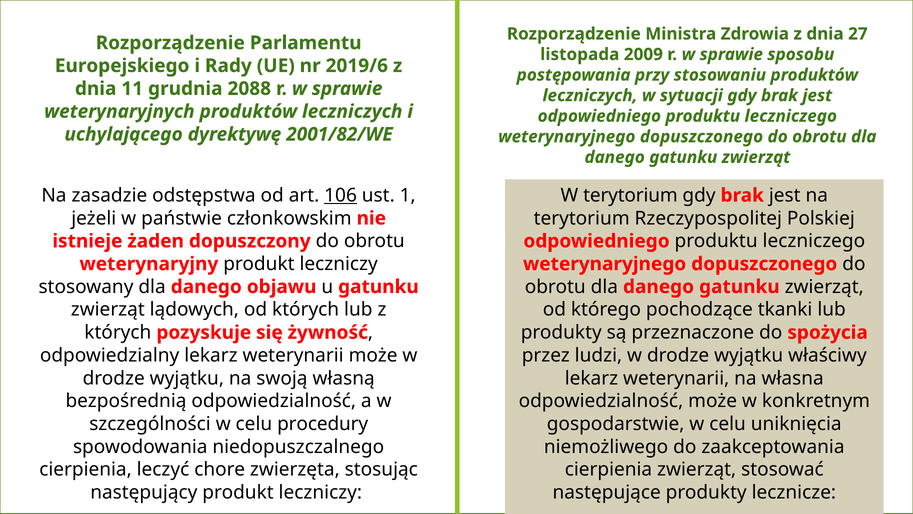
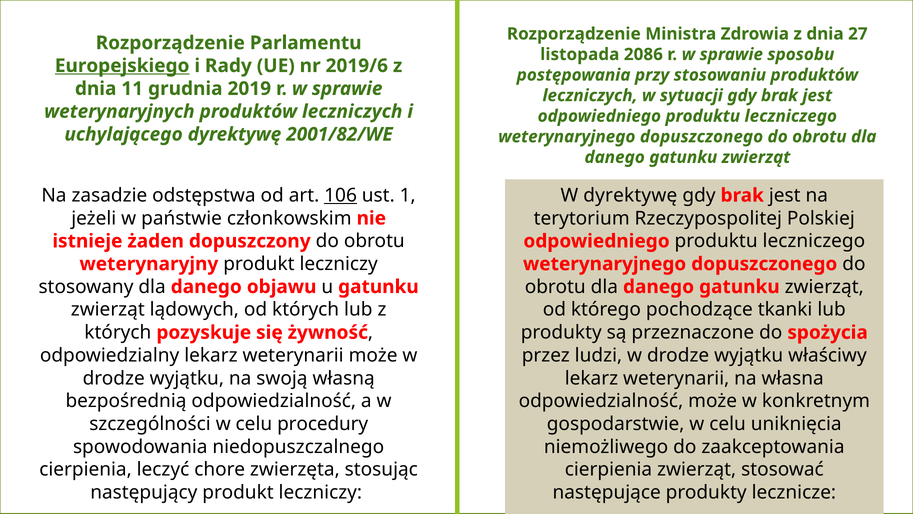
2009: 2009 -> 2086
Europejskiego underline: none -> present
2088: 2088 -> 2019
W terytorium: terytorium -> dyrektywę
